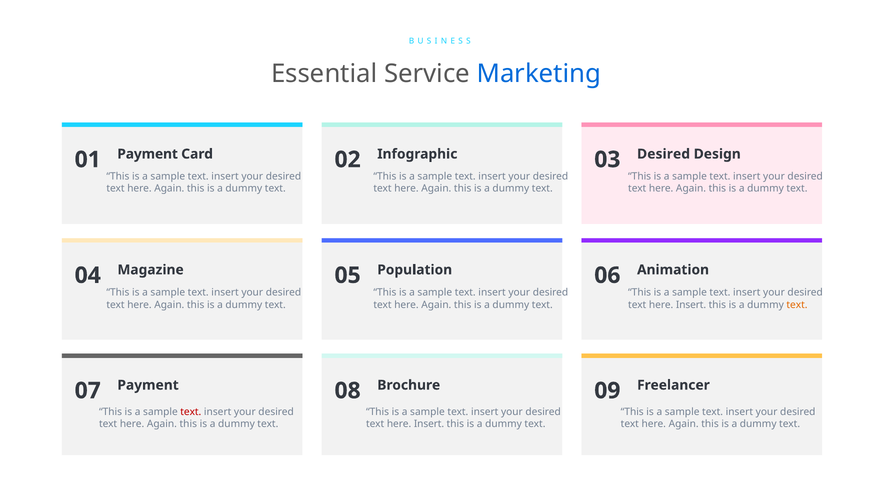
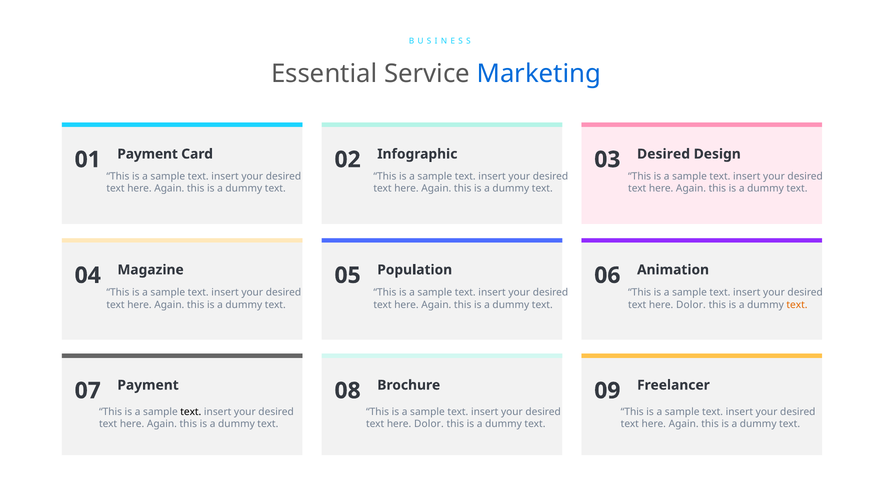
Insert at (691, 305): Insert -> Dolor
text at (191, 412) colour: red -> black
Insert at (429, 424): Insert -> Dolor
